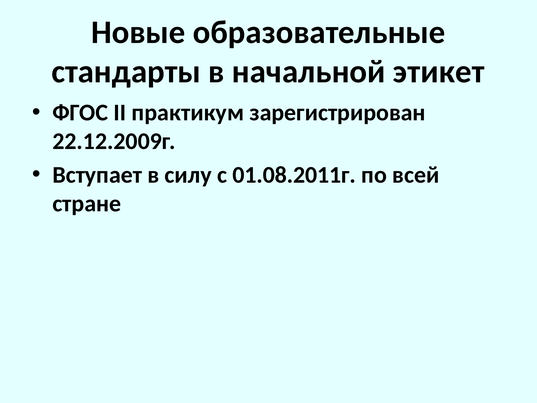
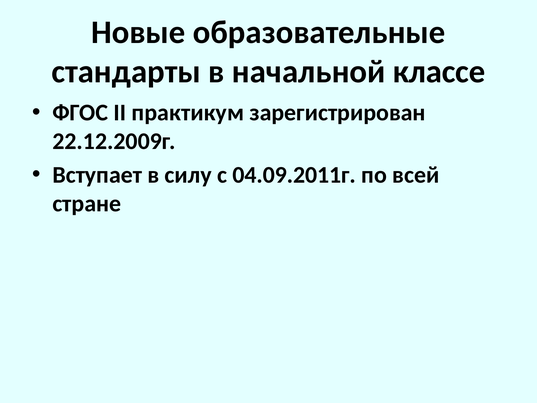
этикет: этикет -> классе
01.08.2011г: 01.08.2011г -> 04.09.2011г
